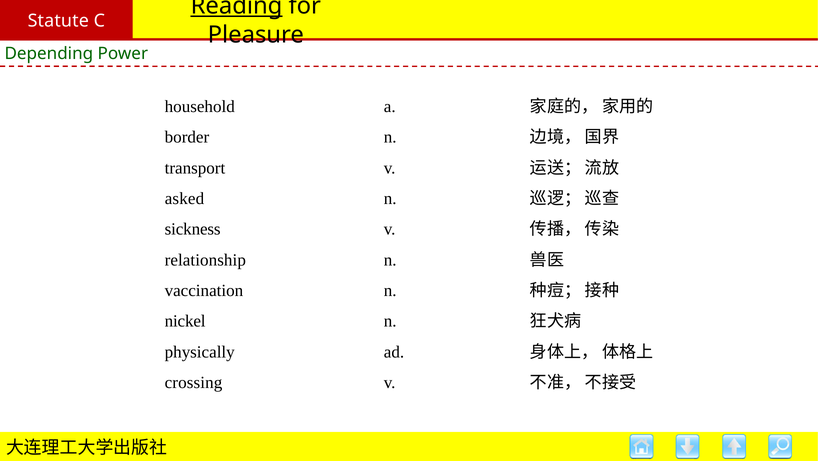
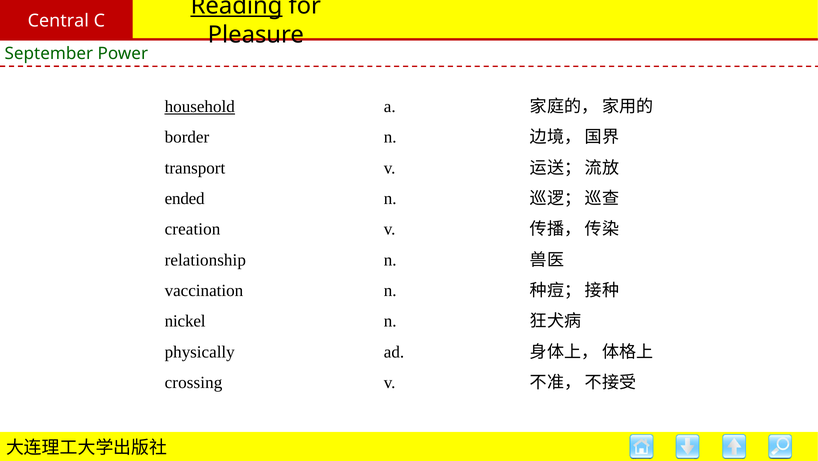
Statute: Statute -> Central
Depending: Depending -> September
household underline: none -> present
asked: asked -> ended
sickness: sickness -> creation
